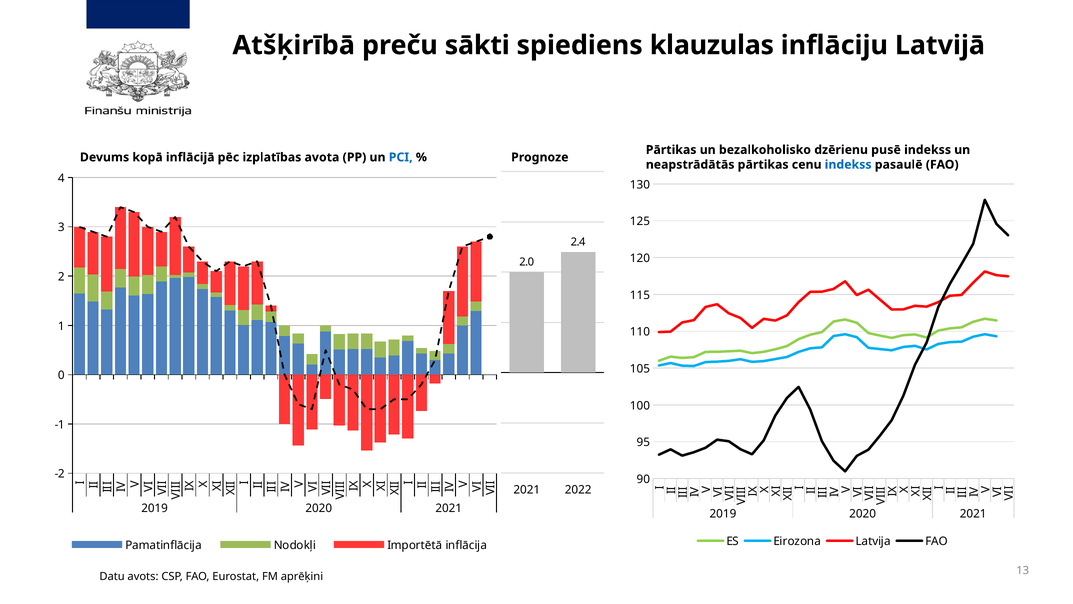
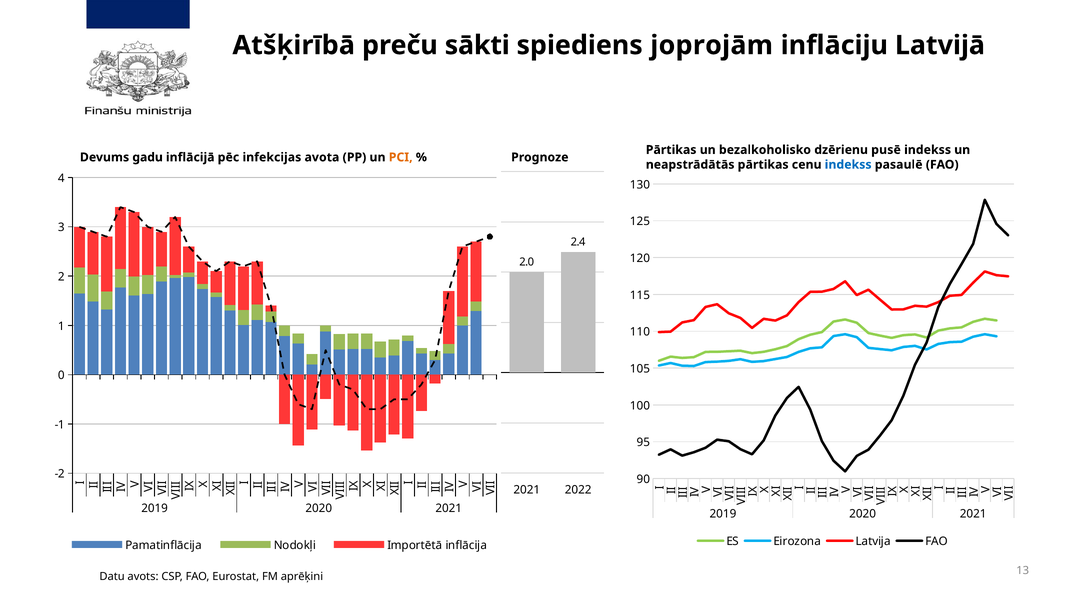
klauzulas: klauzulas -> joprojām
kopā: kopā -> gadu
izplatības: izplatības -> infekcijas
PCI colour: blue -> orange
